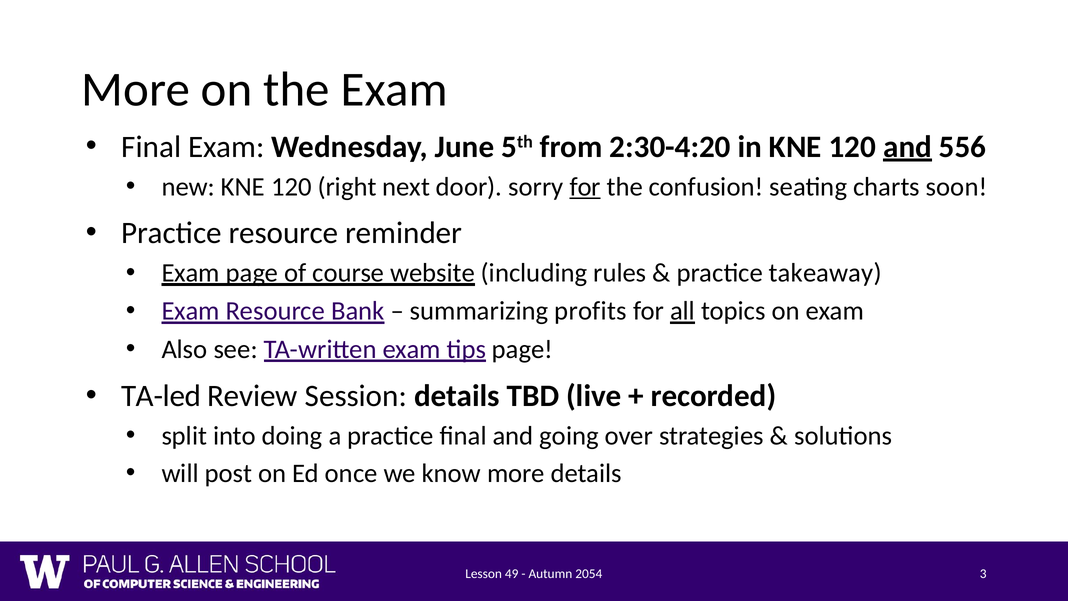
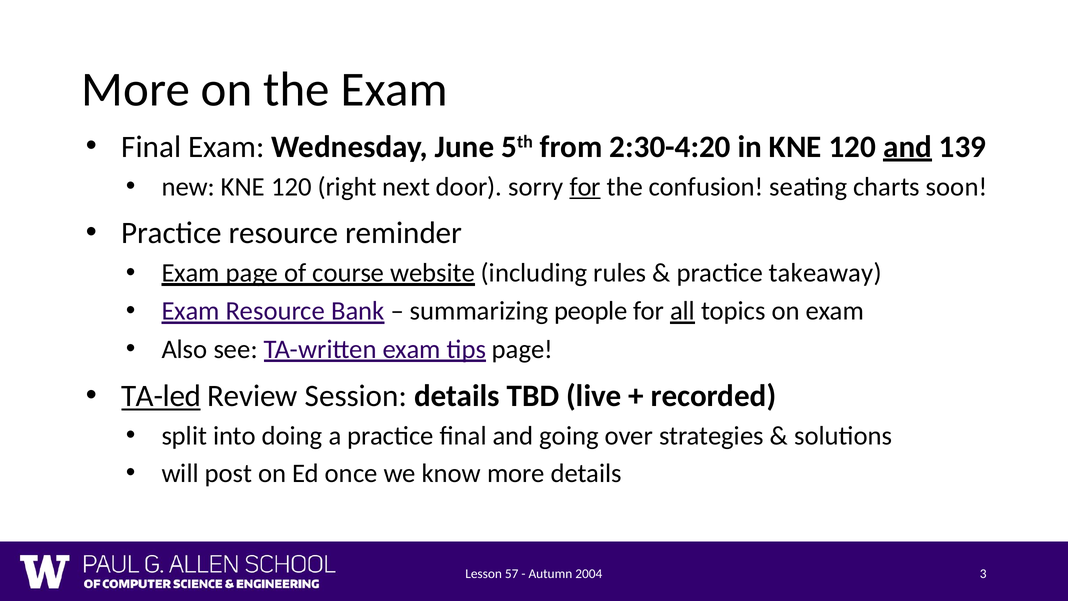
556: 556 -> 139
profits: profits -> people
TA-led underline: none -> present
49: 49 -> 57
2054: 2054 -> 2004
